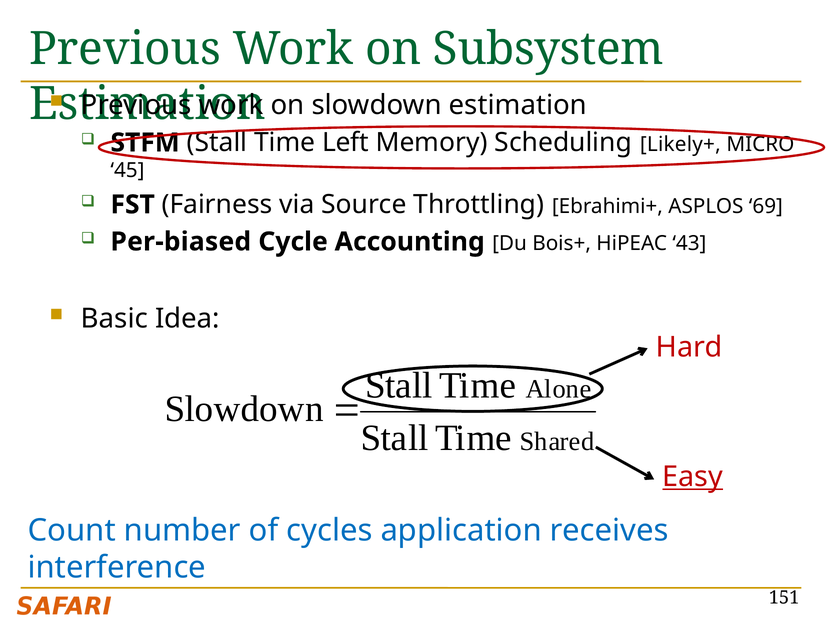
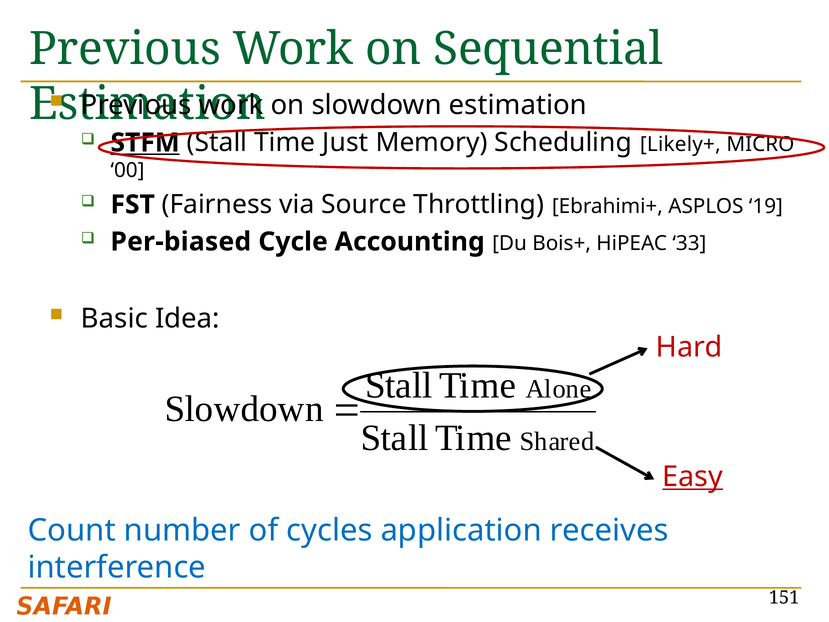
Subsystem: Subsystem -> Sequential
STFM underline: none -> present
Left: Left -> Just
45: 45 -> 00
69: 69 -> 19
43: 43 -> 33
